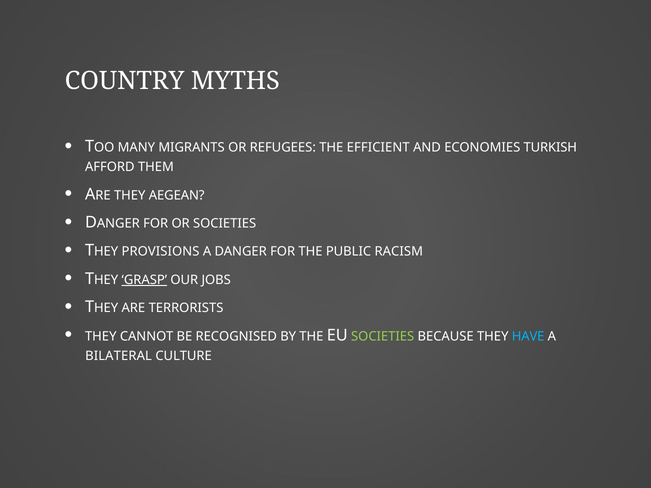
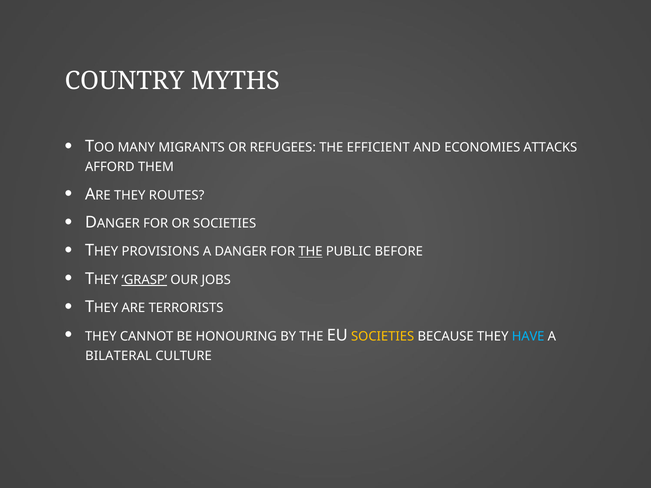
TURKISH: TURKISH -> ATTACKS
AEGEAN: AEGEAN -> ROUTES
THE at (310, 252) underline: none -> present
RACISM: RACISM -> BEFORE
RECOGNISED: RECOGNISED -> HONOURING
SOCIETIES at (383, 336) colour: light green -> yellow
